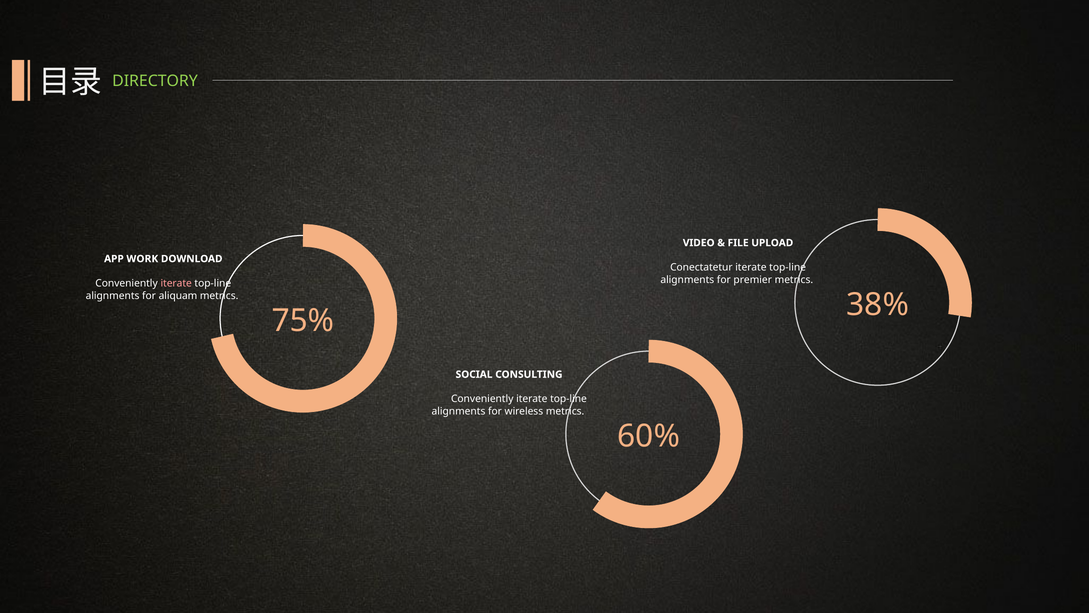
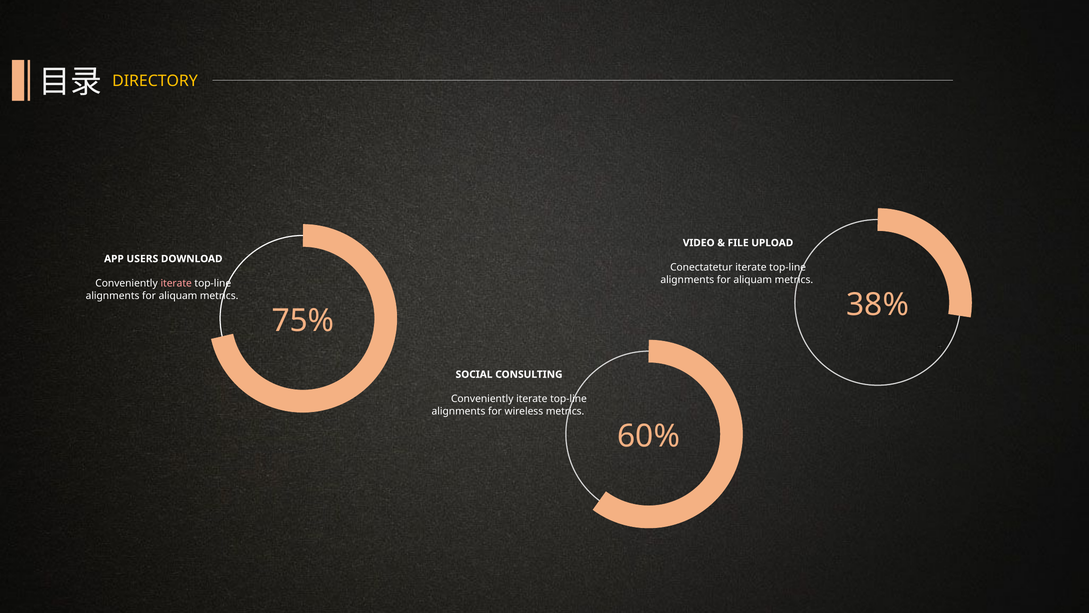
DIRECTORY colour: light green -> yellow
WORK: WORK -> USERS
premier at (753, 280): premier -> aliquam
